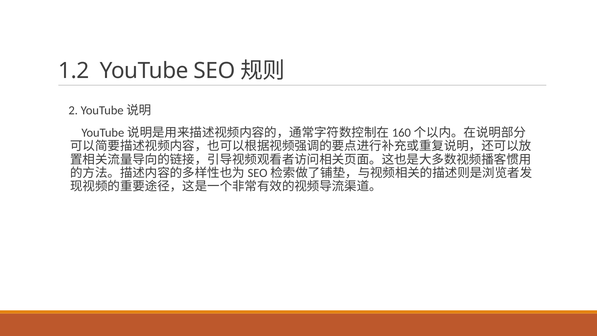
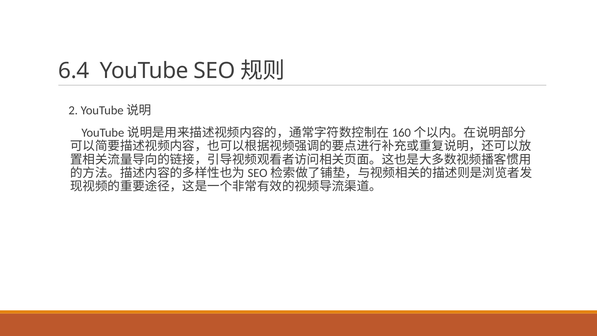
1.2: 1.2 -> 6.4
